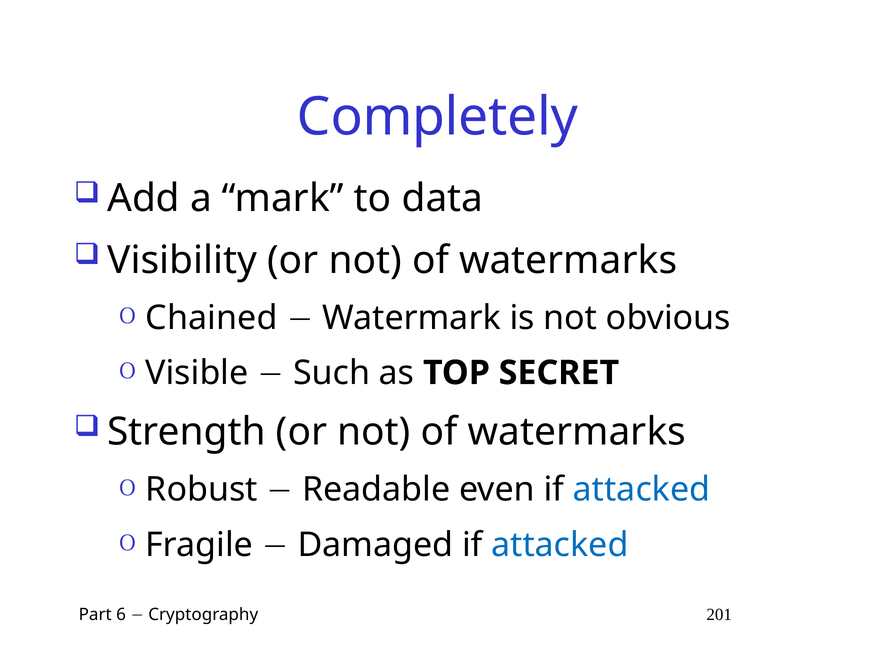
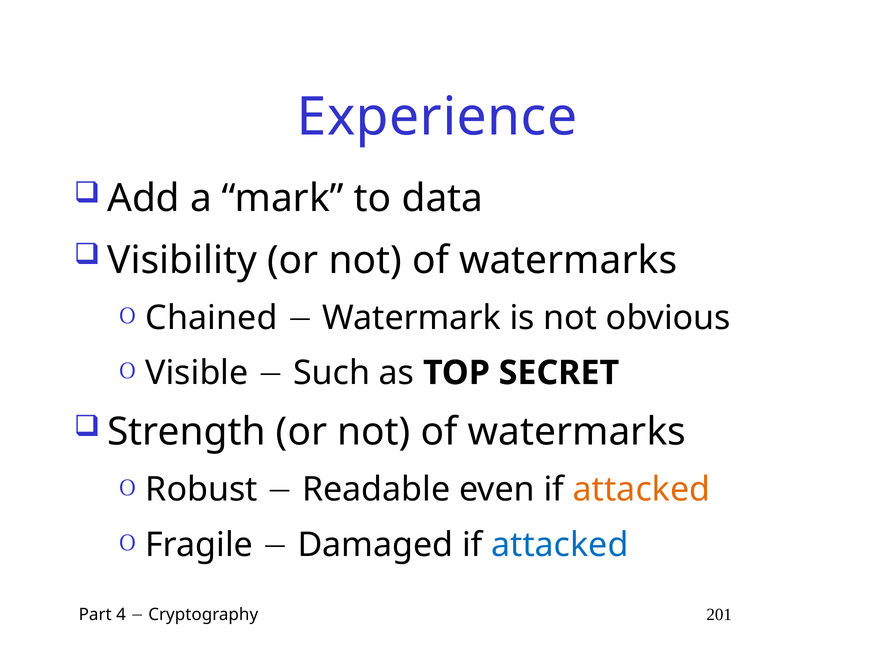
Completely: Completely -> Experience
attacked at (642, 489) colour: blue -> orange
6: 6 -> 4
